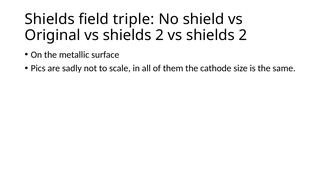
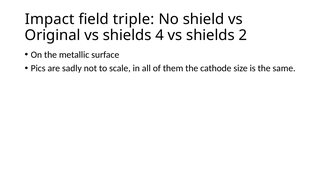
Shields at (50, 19): Shields -> Impact
Original vs shields 2: 2 -> 4
